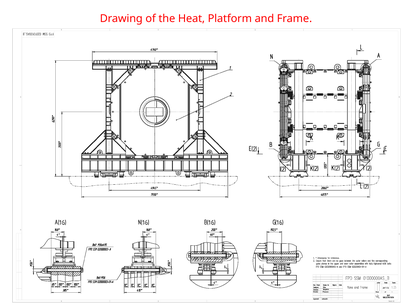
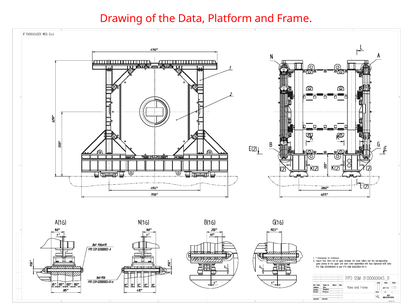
Heat: Heat -> Data
